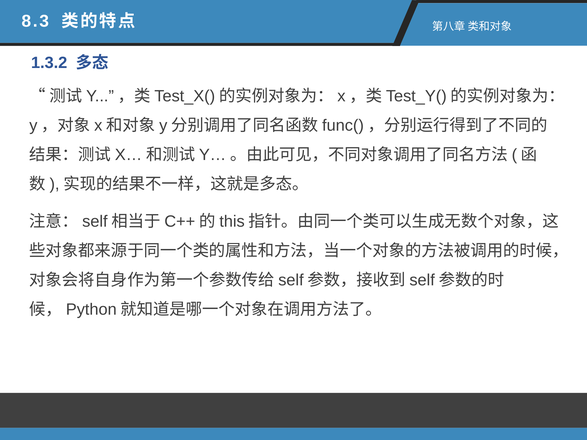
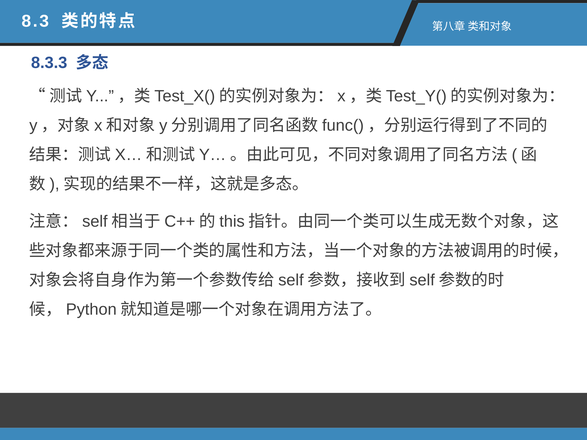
1.3.2: 1.3.2 -> 8.3.3
